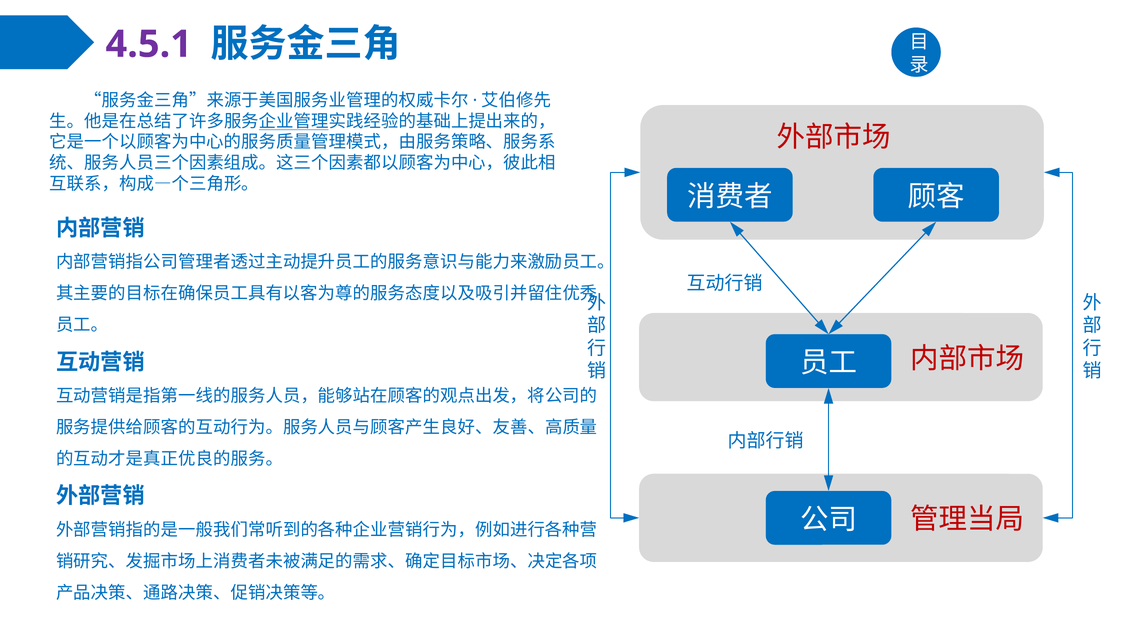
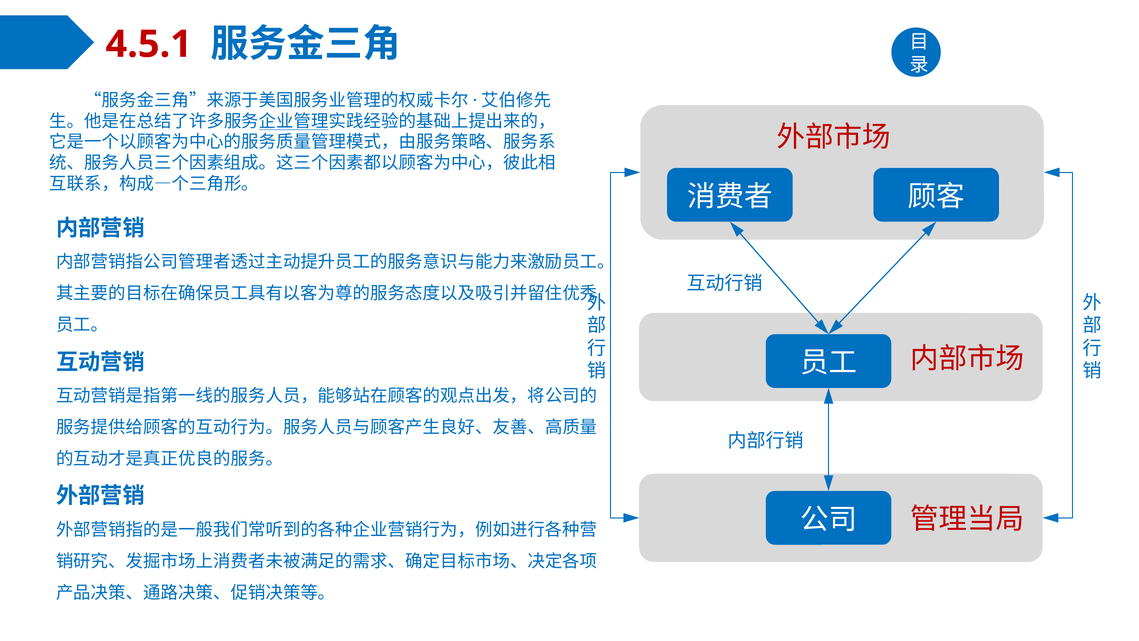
4.5.1 colour: purple -> red
